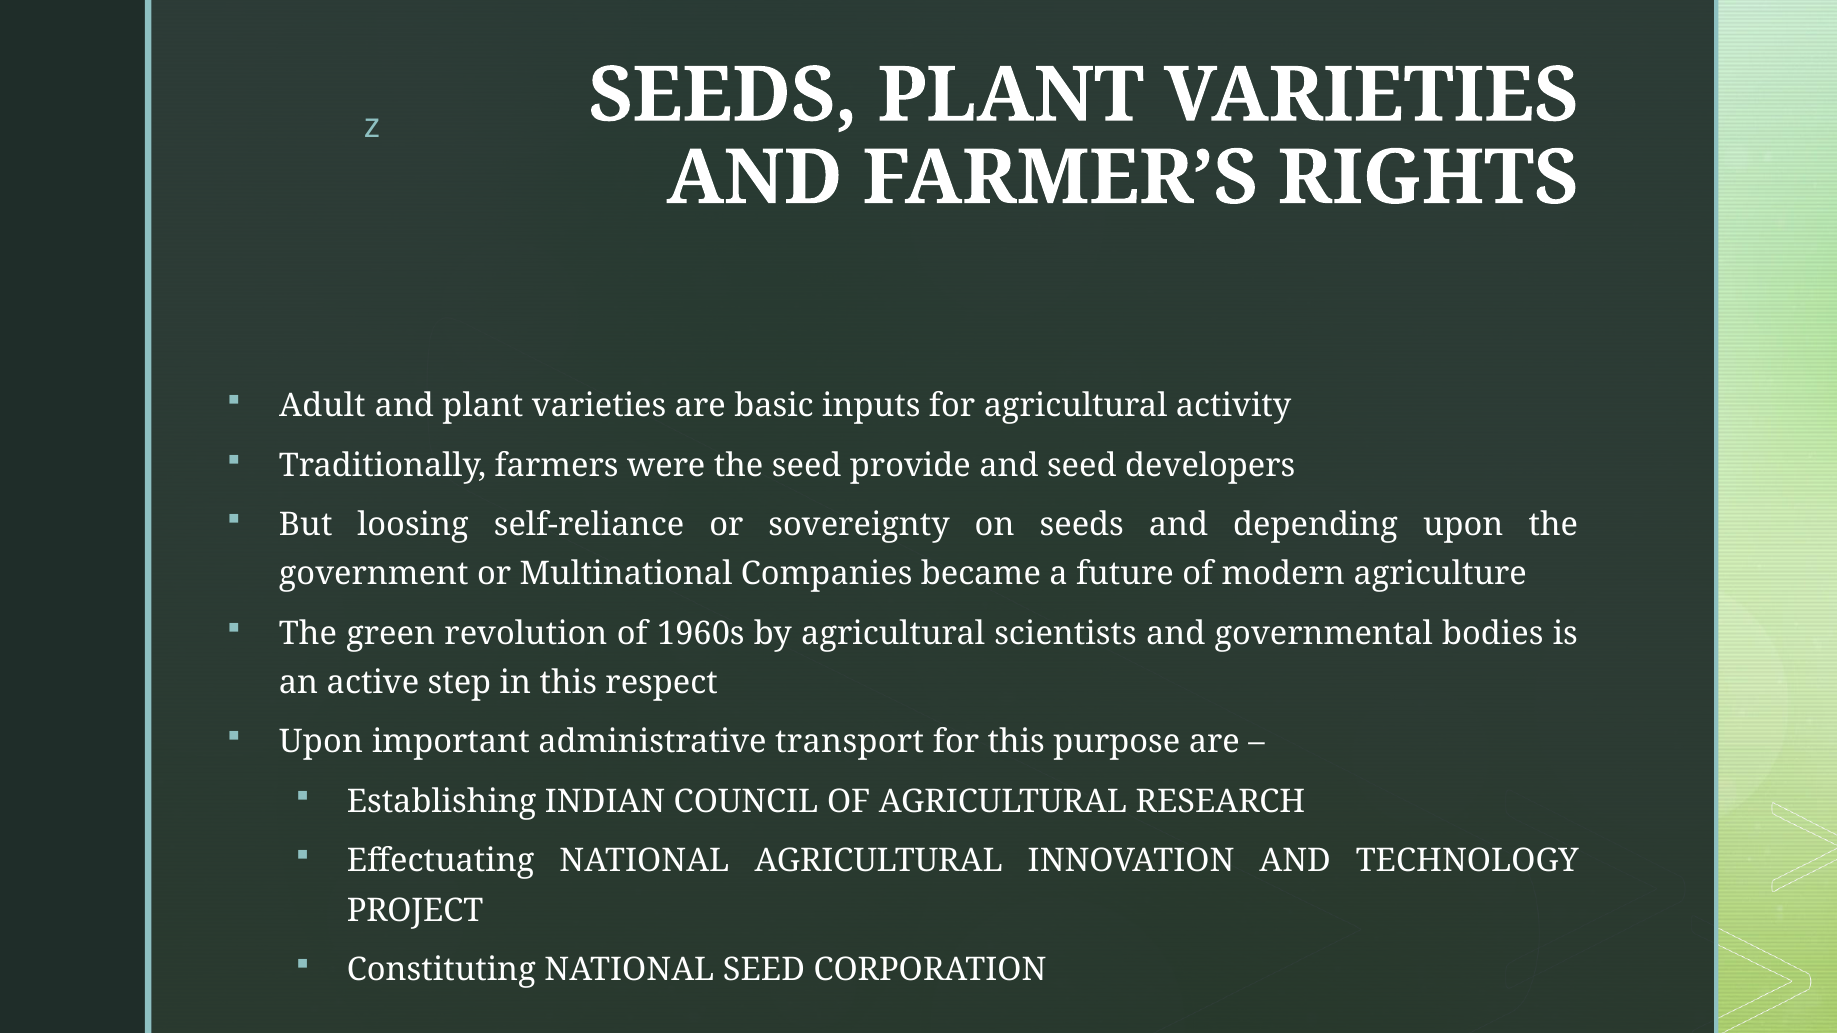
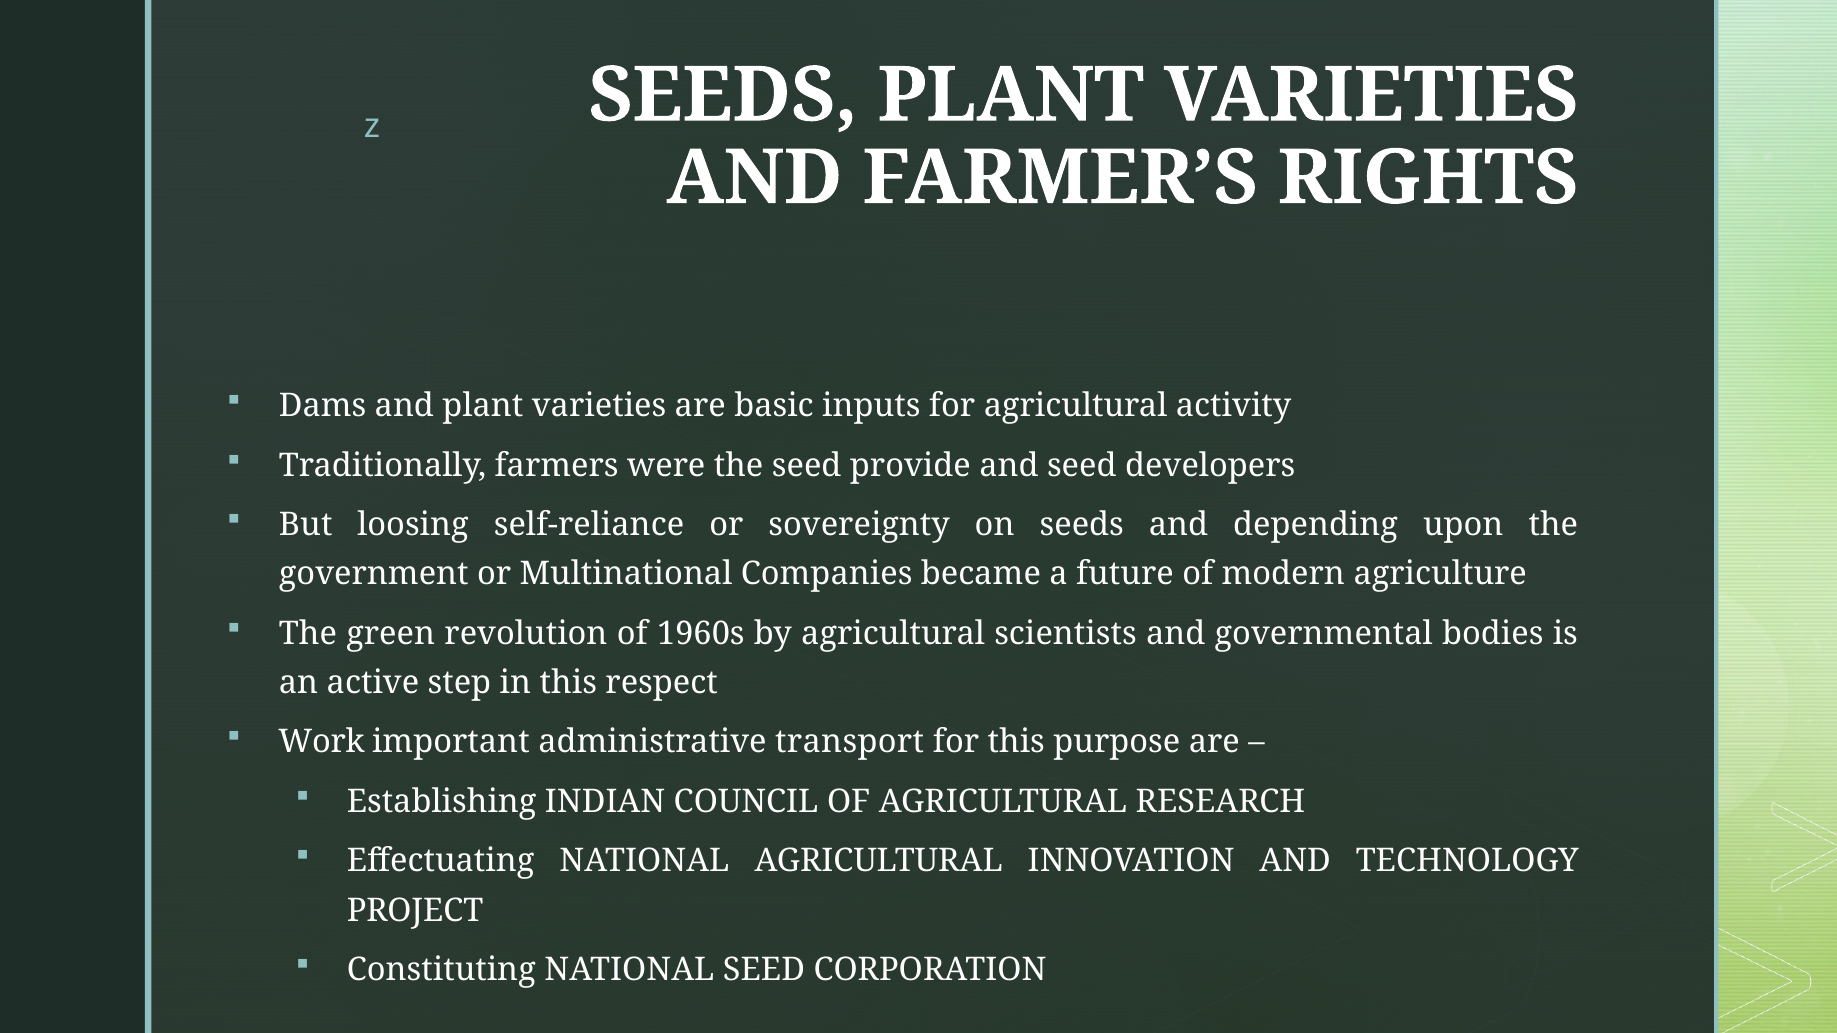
Adult: Adult -> Dams
Upon at (321, 742): Upon -> Work
